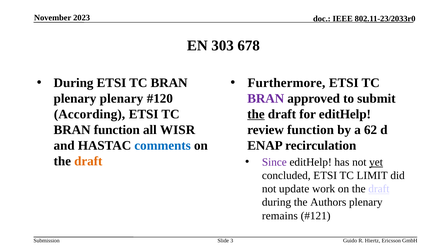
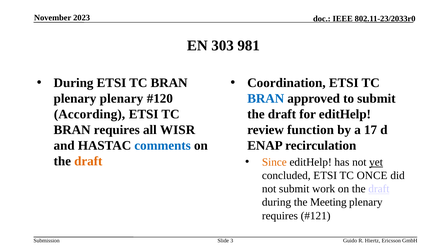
678: 678 -> 981
Furthermore: Furthermore -> Coordination
BRAN at (266, 99) colour: purple -> blue
the at (256, 114) underline: present -> none
BRAN function: function -> requires
62: 62 -> 17
Since colour: purple -> orange
LIMIT: LIMIT -> ONCE
not update: update -> submit
Authors: Authors -> Meeting
remains at (280, 216): remains -> requires
